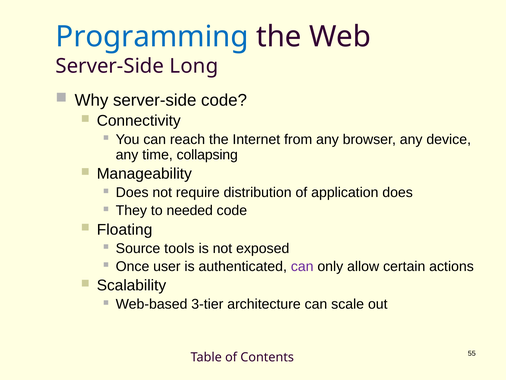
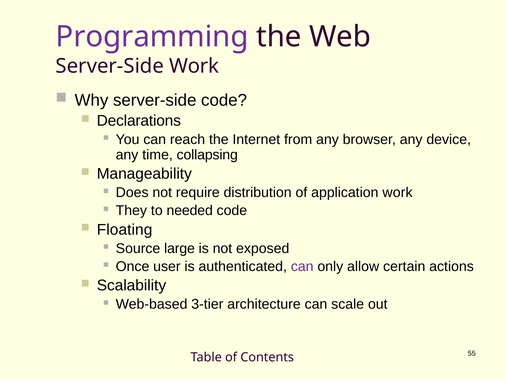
Programming colour: blue -> purple
Server-Side Long: Long -> Work
Connectivity: Connectivity -> Declarations
application does: does -> work
tools: tools -> large
